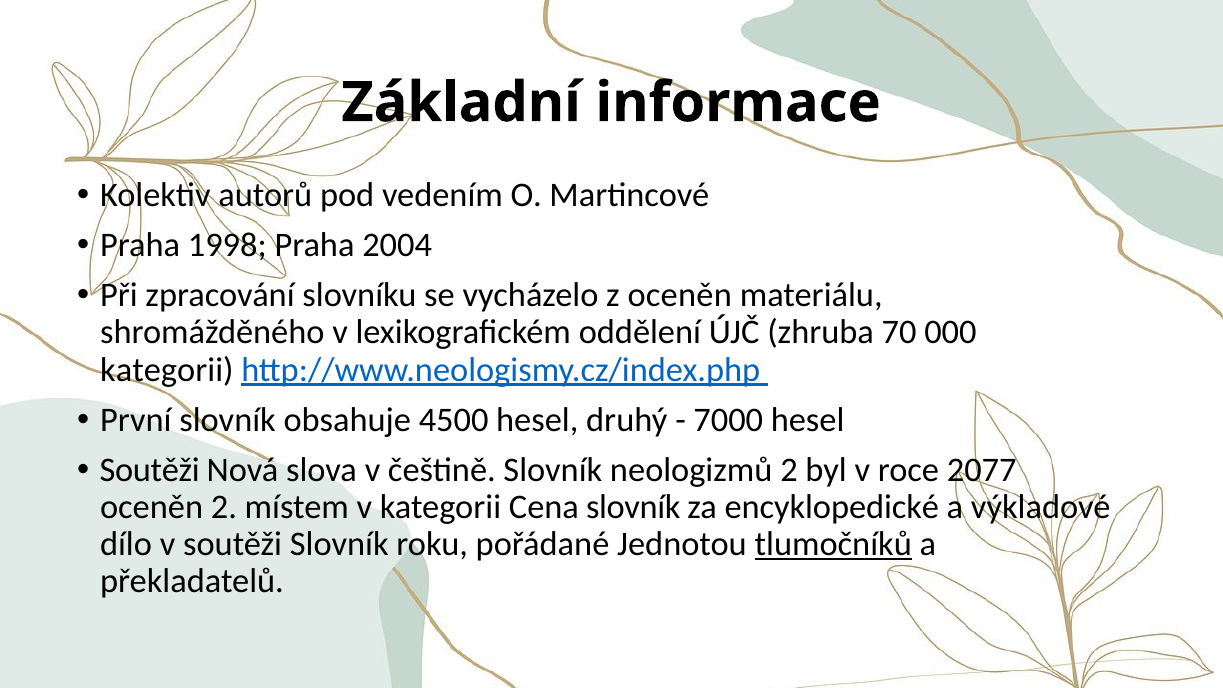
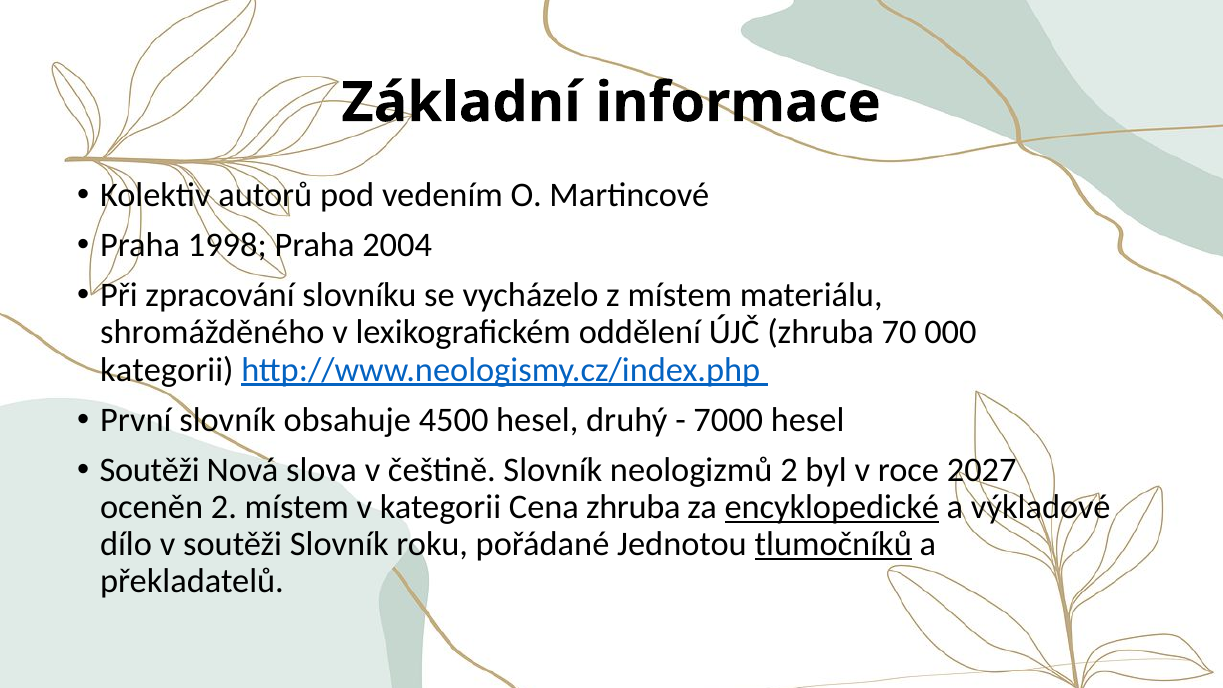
z oceněn: oceněn -> místem
2077: 2077 -> 2027
Cena slovník: slovník -> zhruba
encyklopedické underline: none -> present
